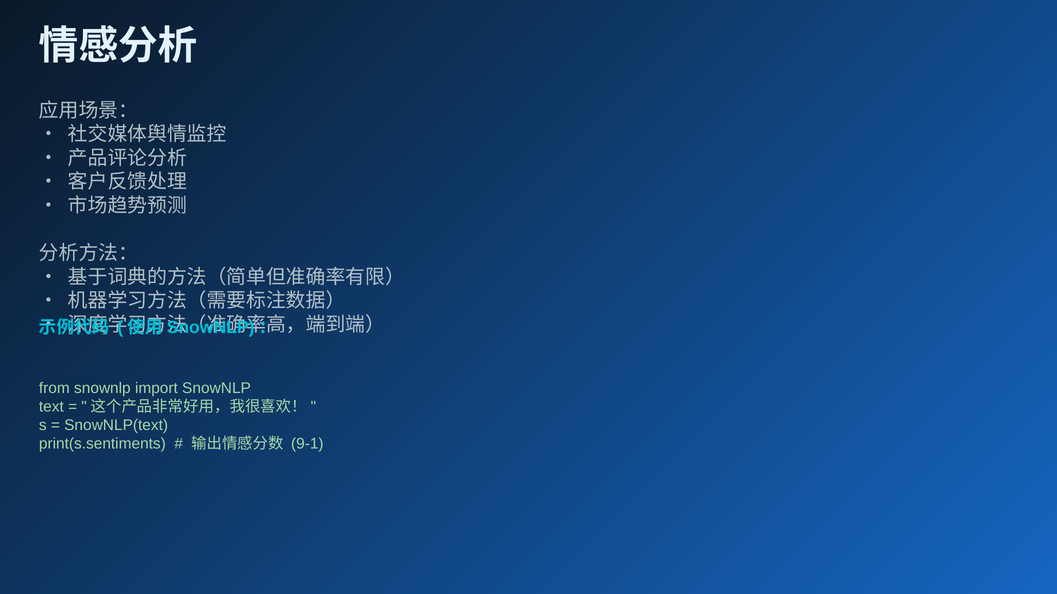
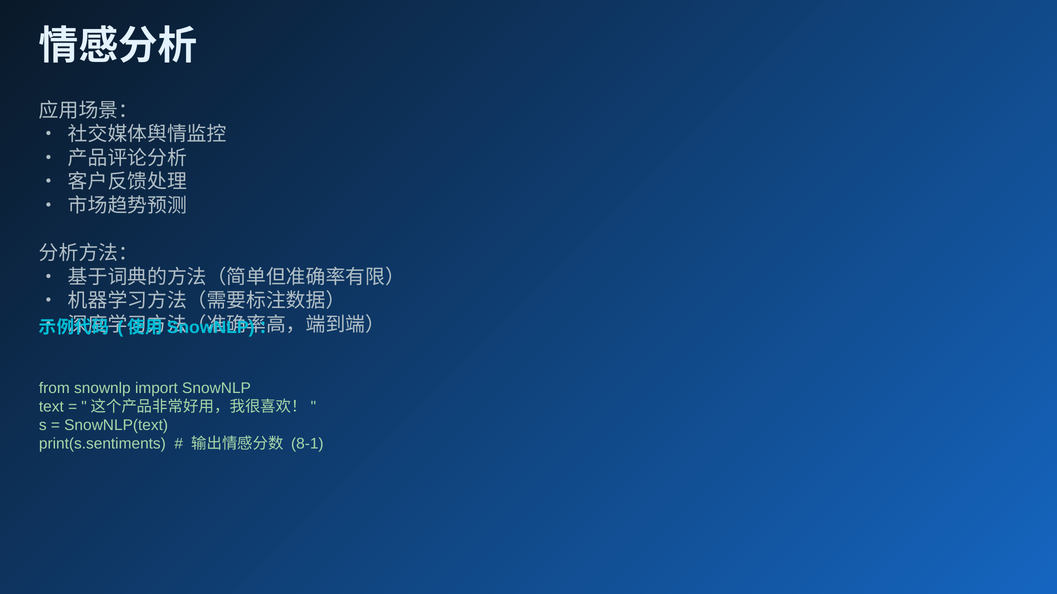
9-1: 9-1 -> 8-1
